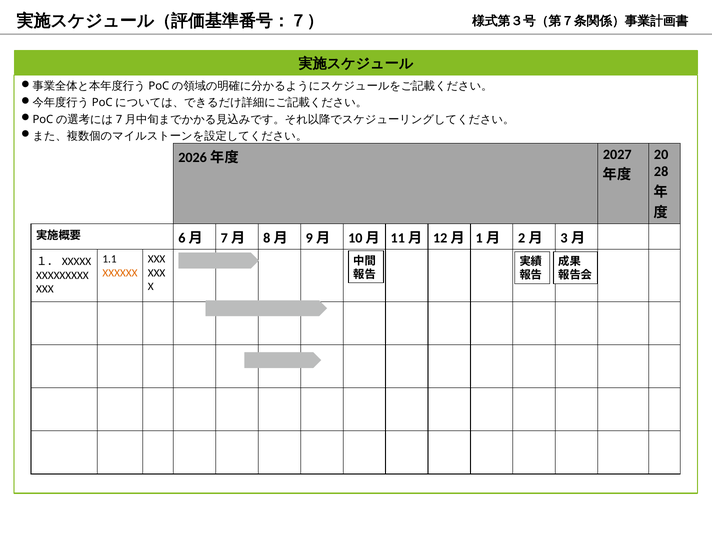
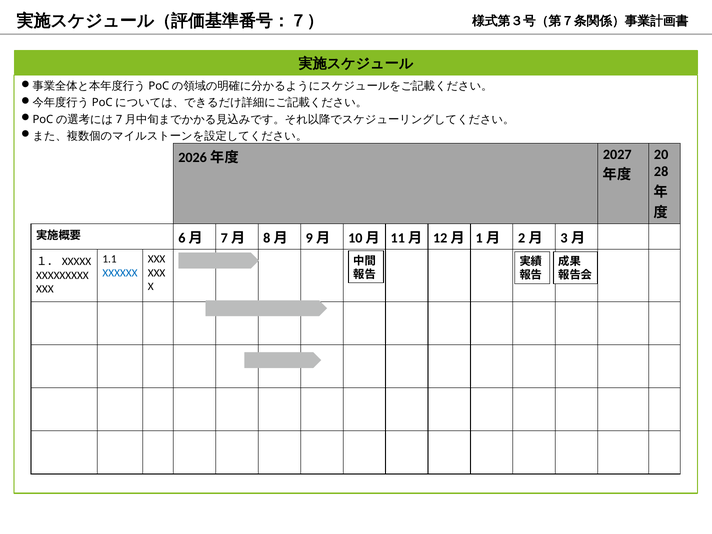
XXXXXX colour: orange -> blue
